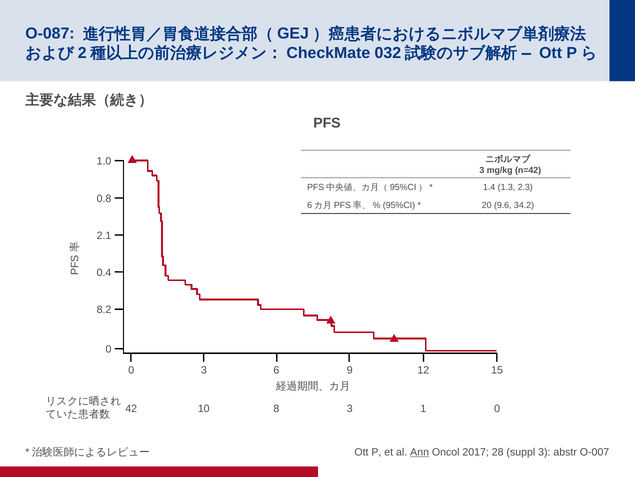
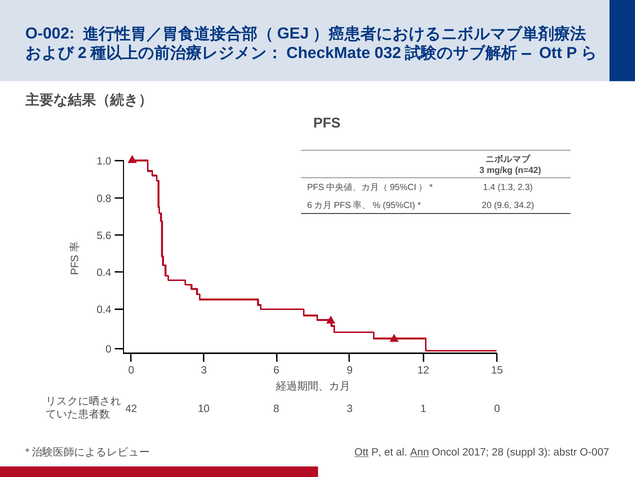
O-087: O-087 -> O-002
2.1: 2.1 -> 5.6
8.2 at (104, 309): 8.2 -> 0.4
Ott at (361, 452) underline: none -> present
